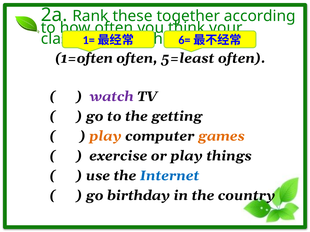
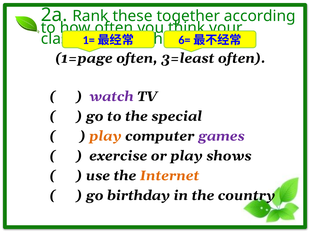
1=often: 1=often -> 1=page
5=least: 5=least -> 3=least
getting: getting -> special
games colour: orange -> purple
things: things -> shows
Internet colour: blue -> orange
